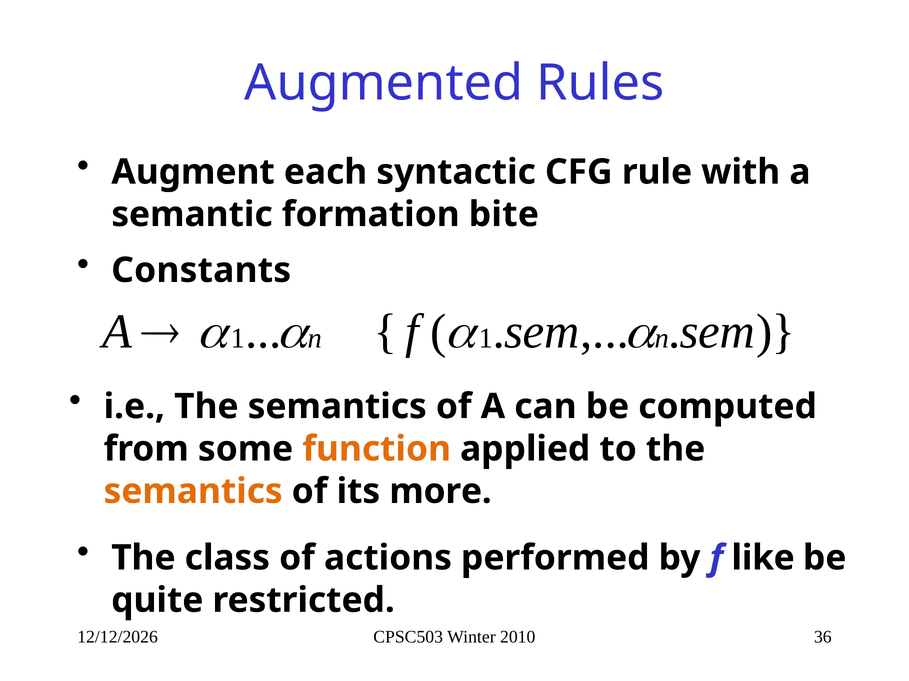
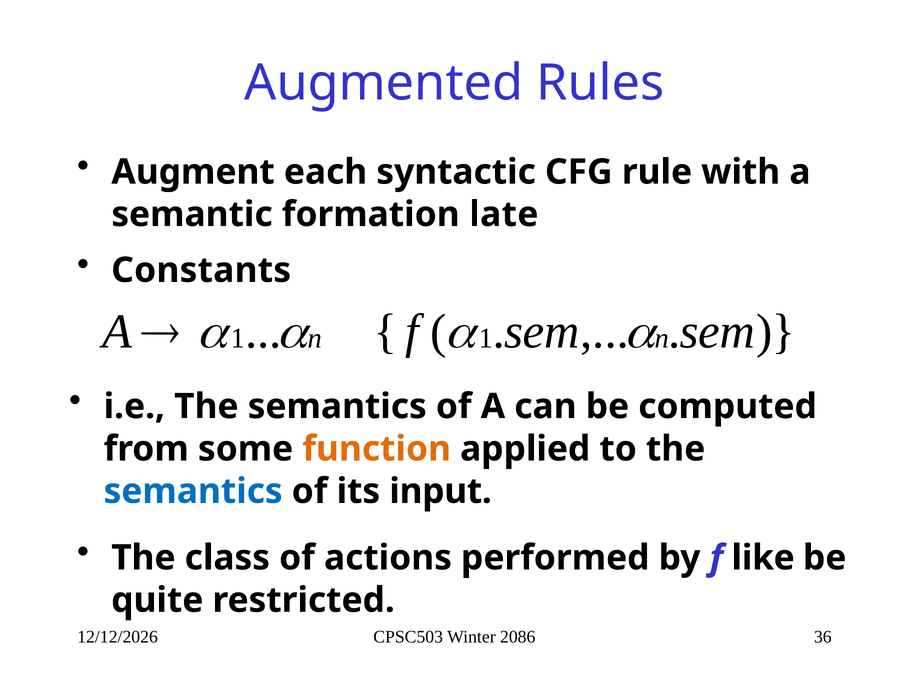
bite: bite -> late
semantics at (193, 492) colour: orange -> blue
more: more -> input
2010: 2010 -> 2086
